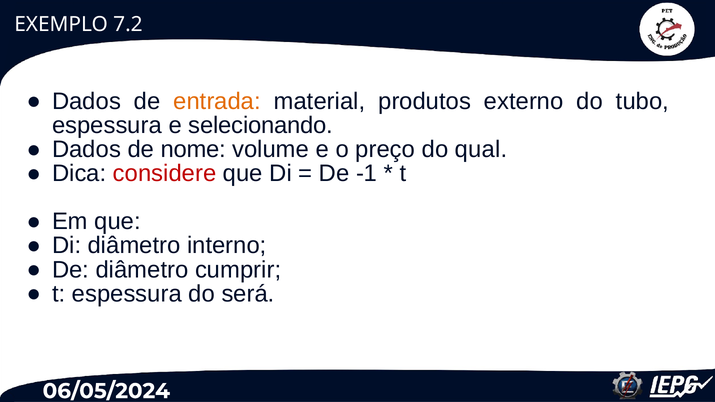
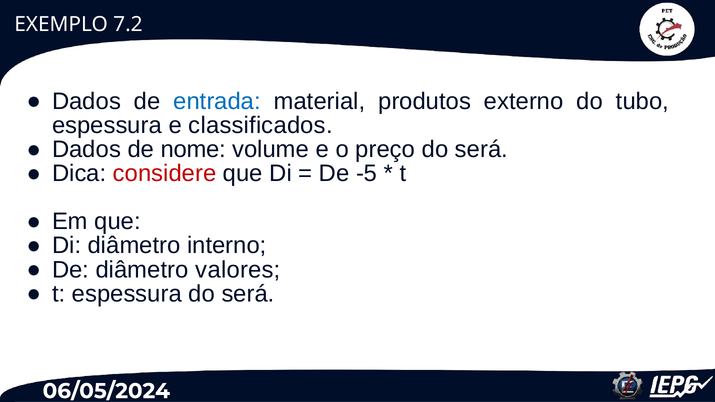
entrada colour: orange -> blue
selecionando: selecionando -> classificados
preço do qual: qual -> será
-1: -1 -> -5
cumprir: cumprir -> valores
